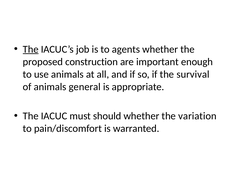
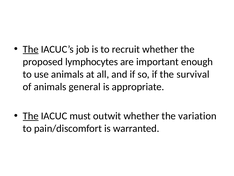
agents: agents -> recruit
construction: construction -> lymphocytes
The at (31, 116) underline: none -> present
should: should -> outwit
